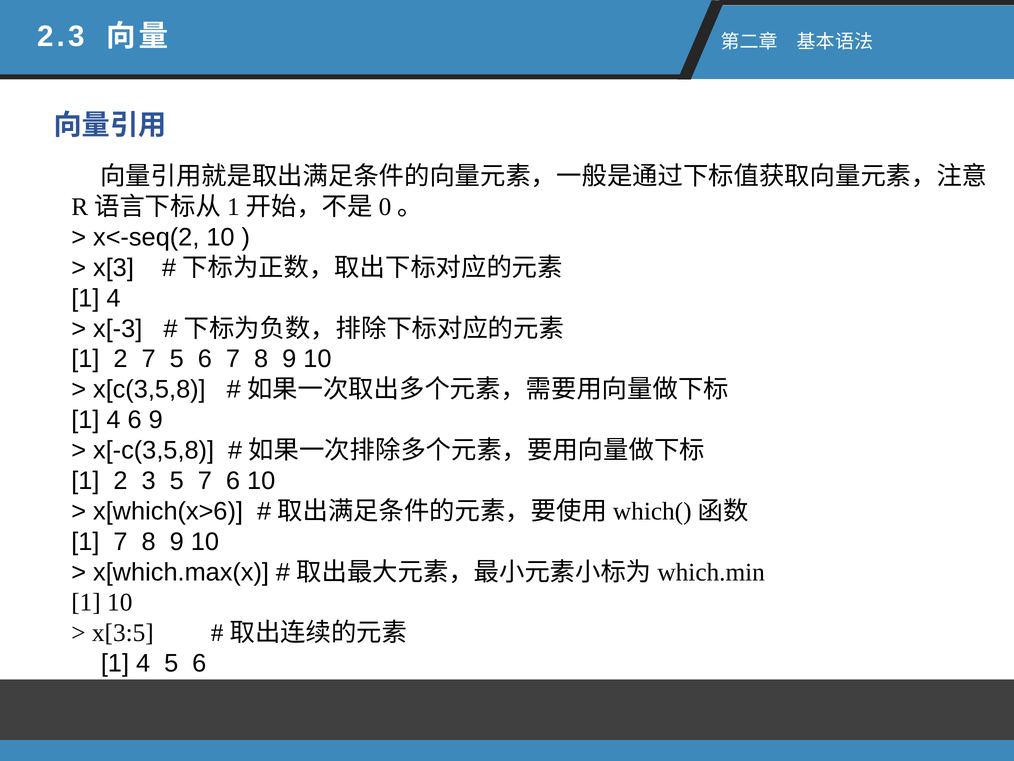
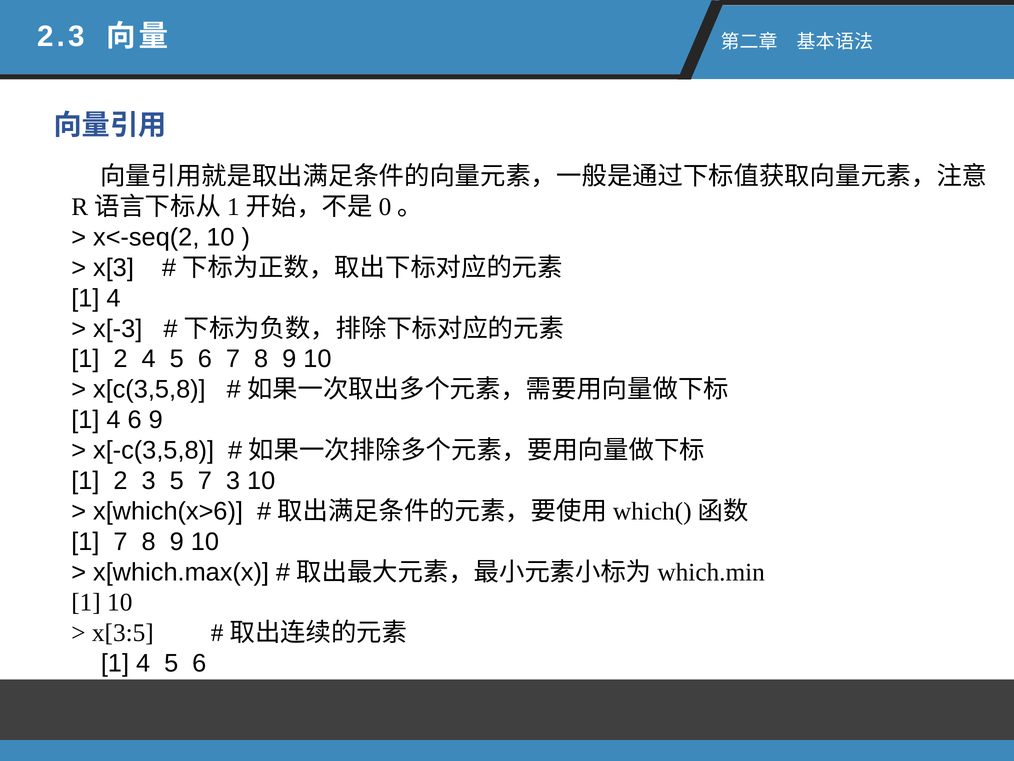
2 7: 7 -> 4
7 6: 6 -> 3
